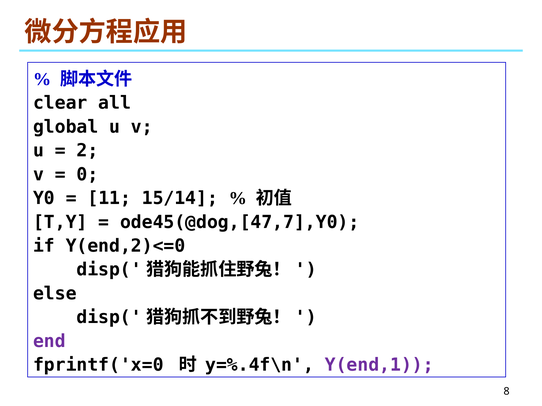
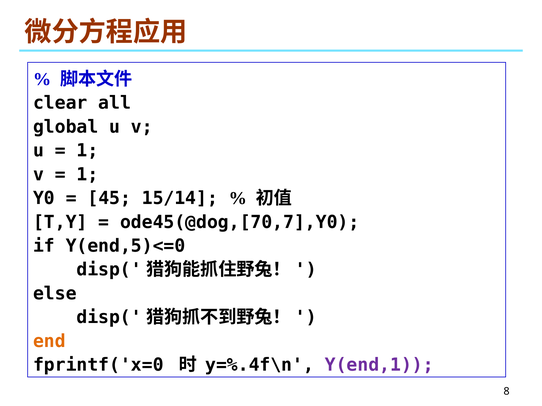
2 at (87, 151): 2 -> 1
0 at (87, 175): 0 -> 1
11: 11 -> 45
ode45(@dog,[47,7],Y0: ode45(@dog,[47,7],Y0 -> ode45(@dog,[70,7],Y0
Y(end,2)<=0: Y(end,2)<=0 -> Y(end,5)<=0
end colour: purple -> orange
